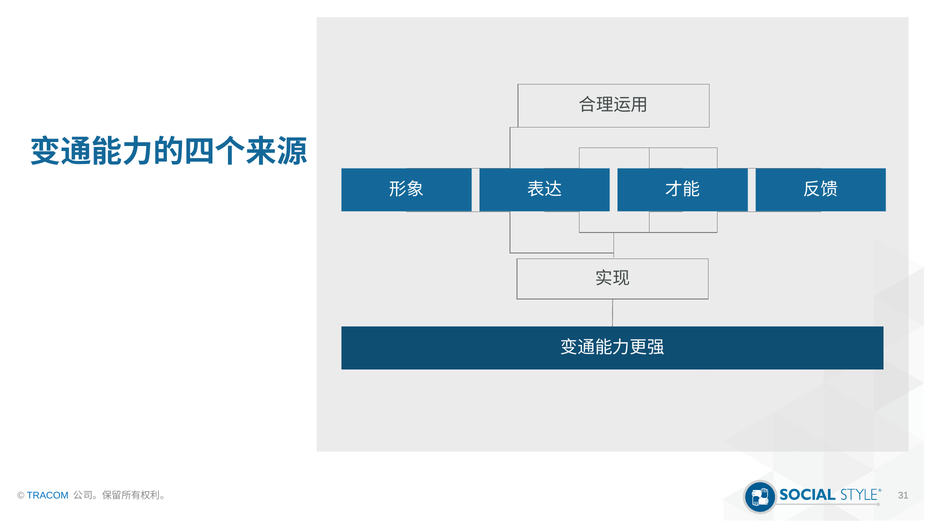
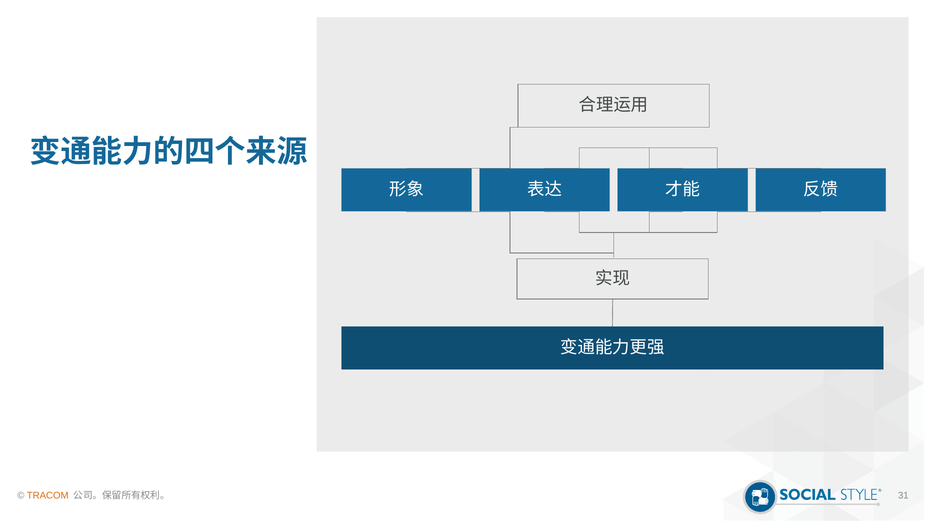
TRACOM colour: blue -> orange
